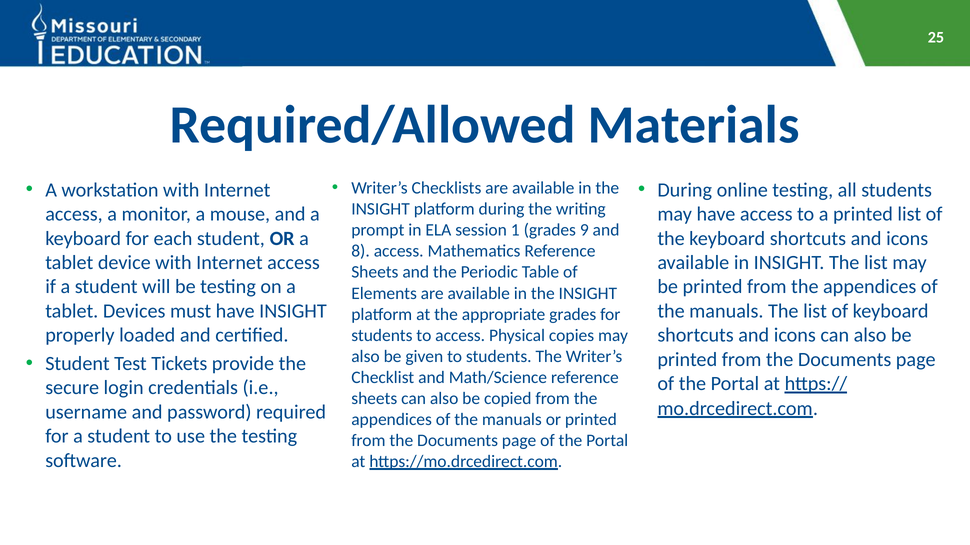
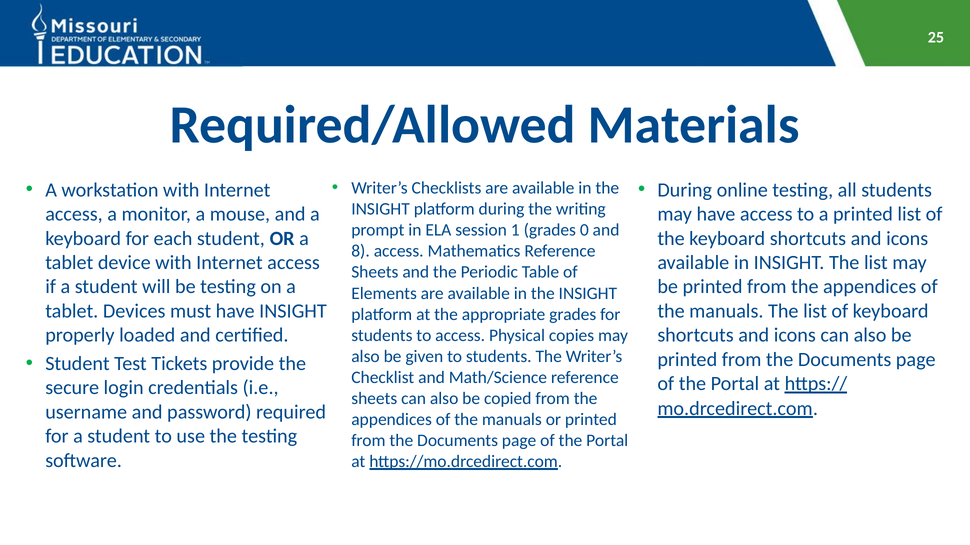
9: 9 -> 0
